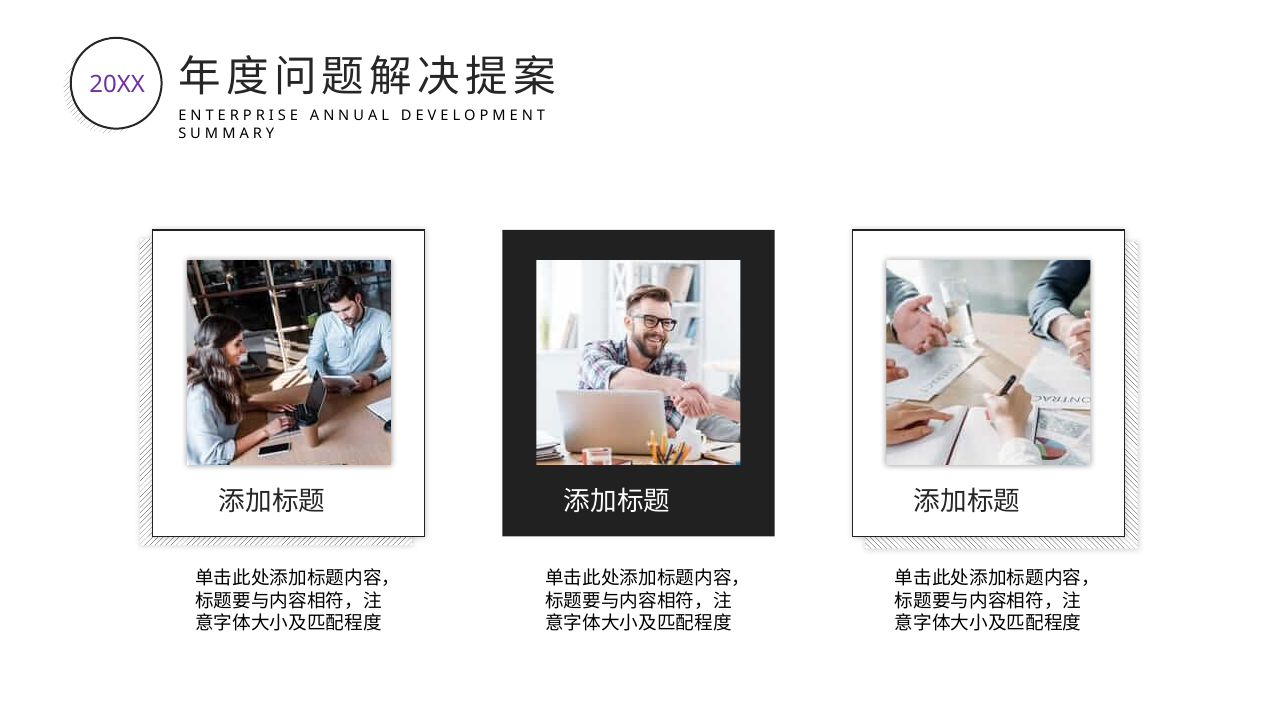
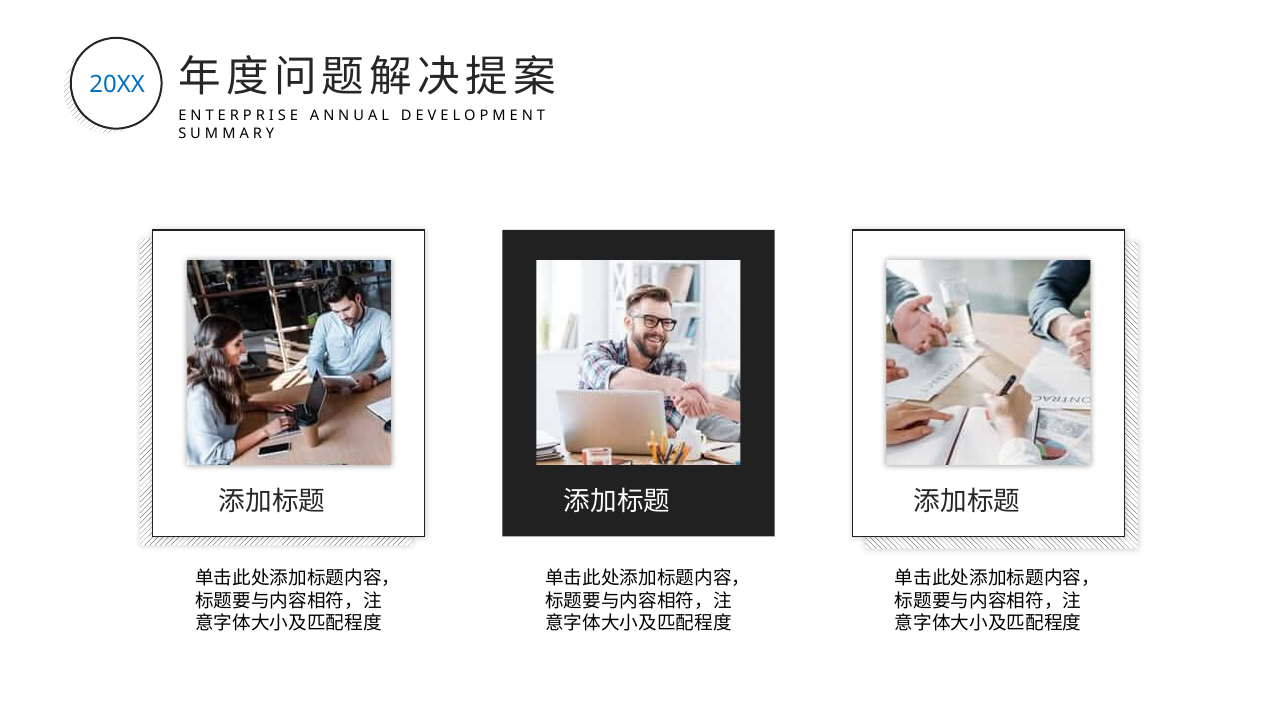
20XX colour: purple -> blue
